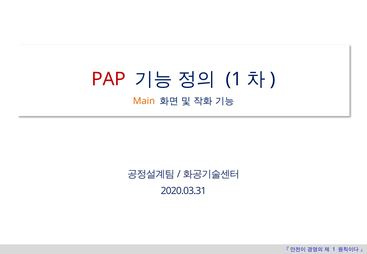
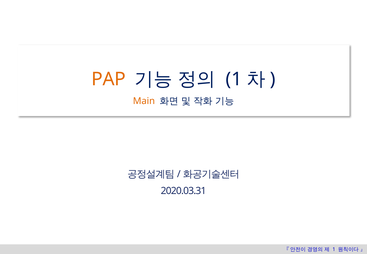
PAP colour: red -> orange
